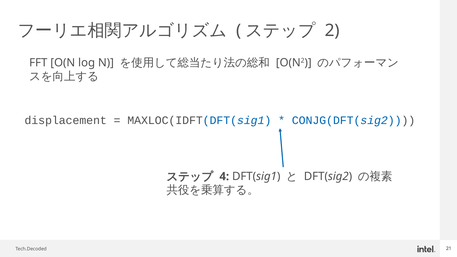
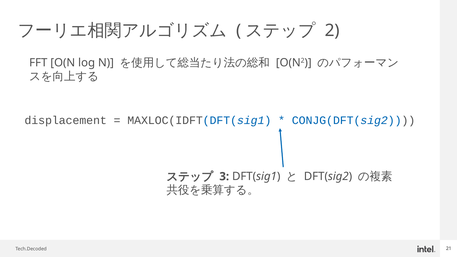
4: 4 -> 3
